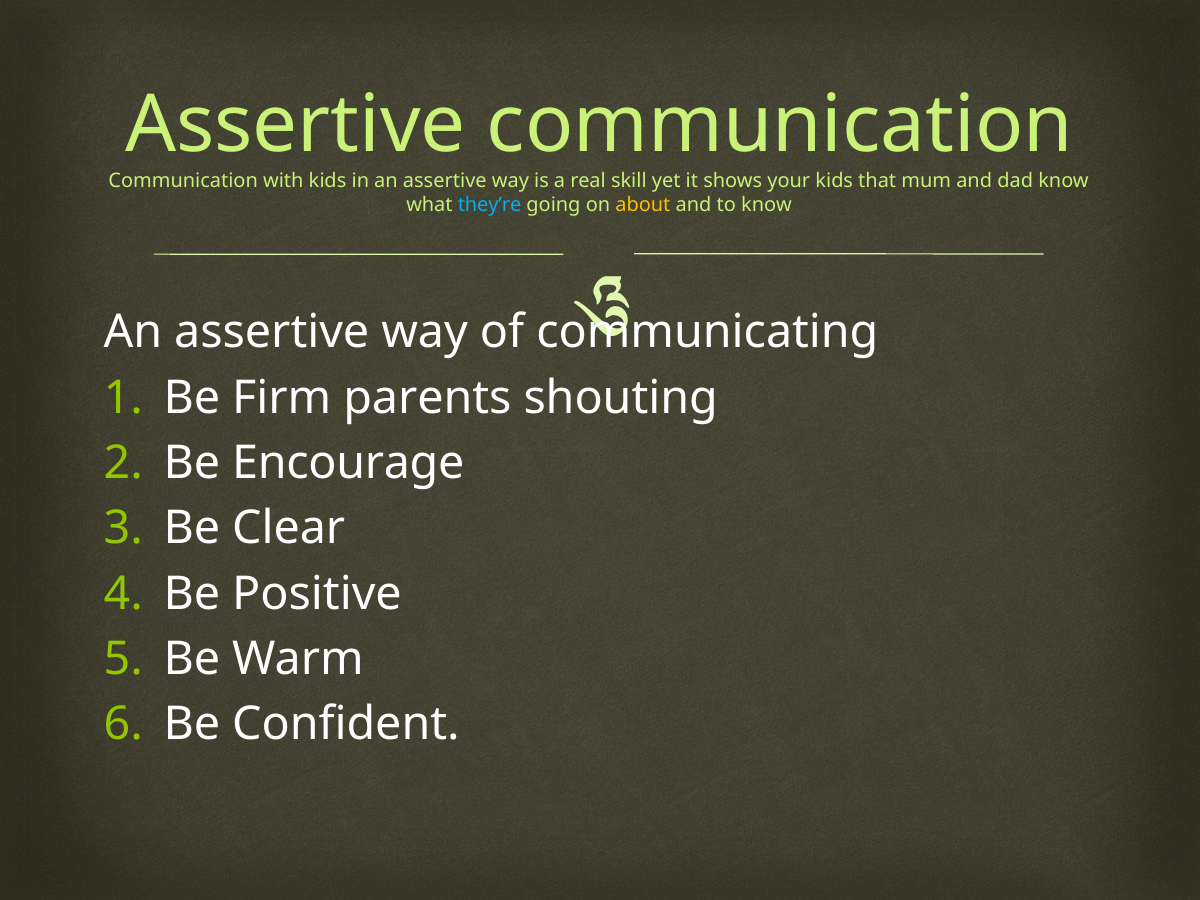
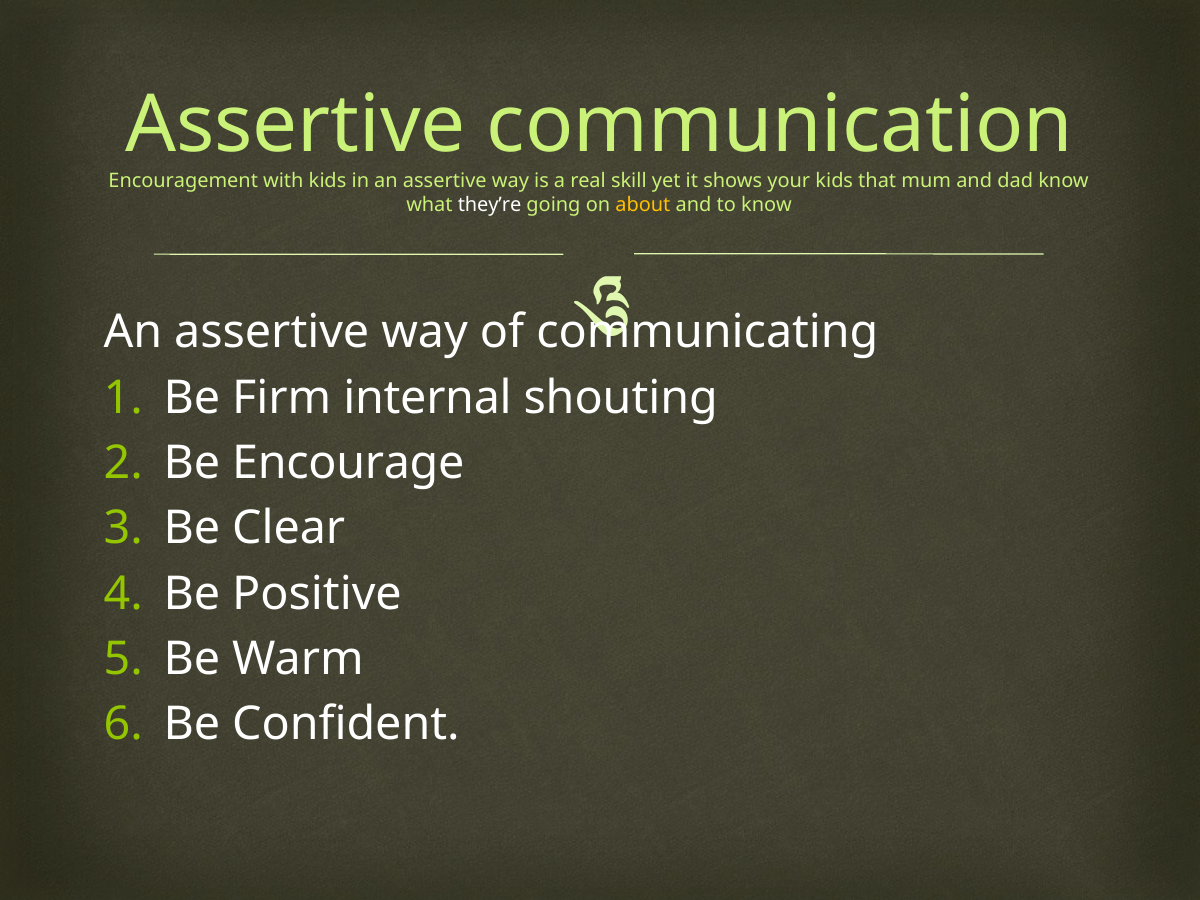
Communication at (183, 181): Communication -> Encouragement
they’re colour: light blue -> white
parents: parents -> internal
